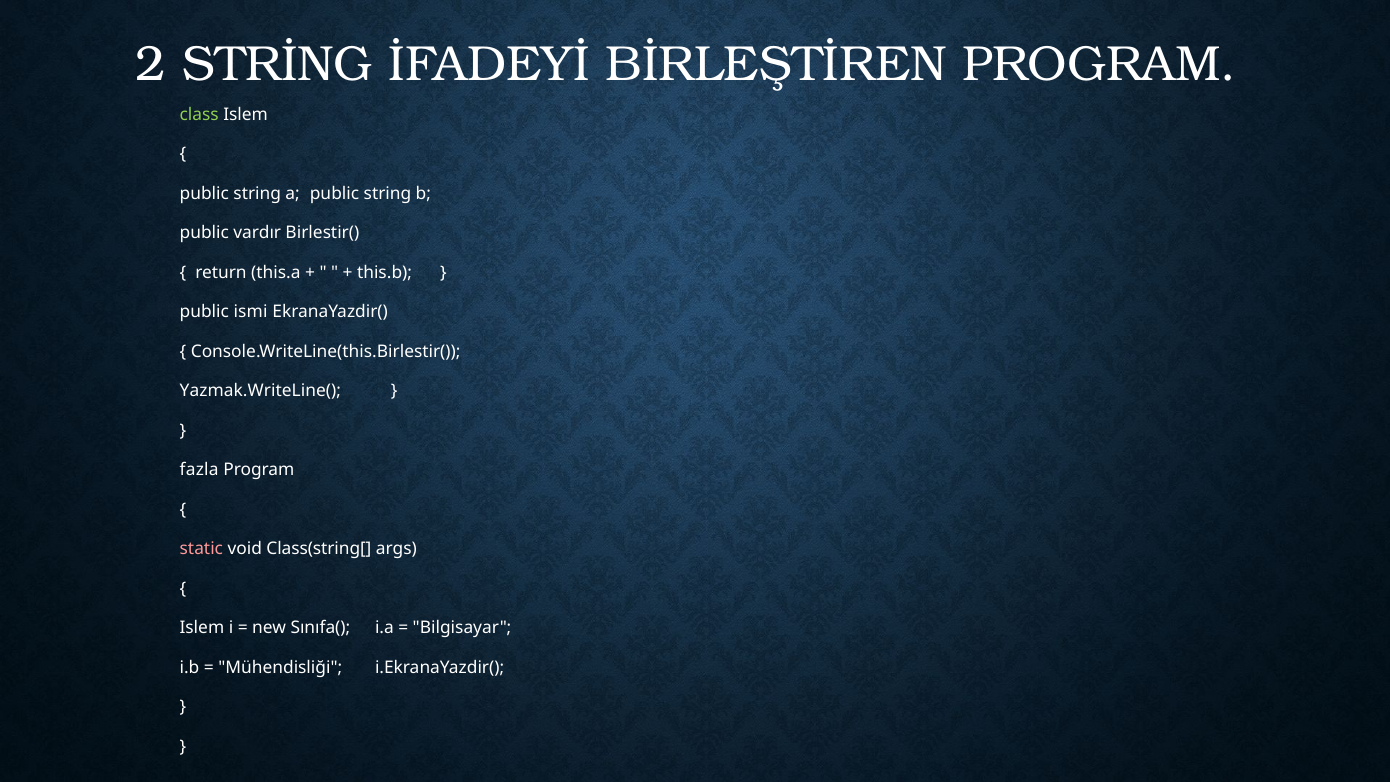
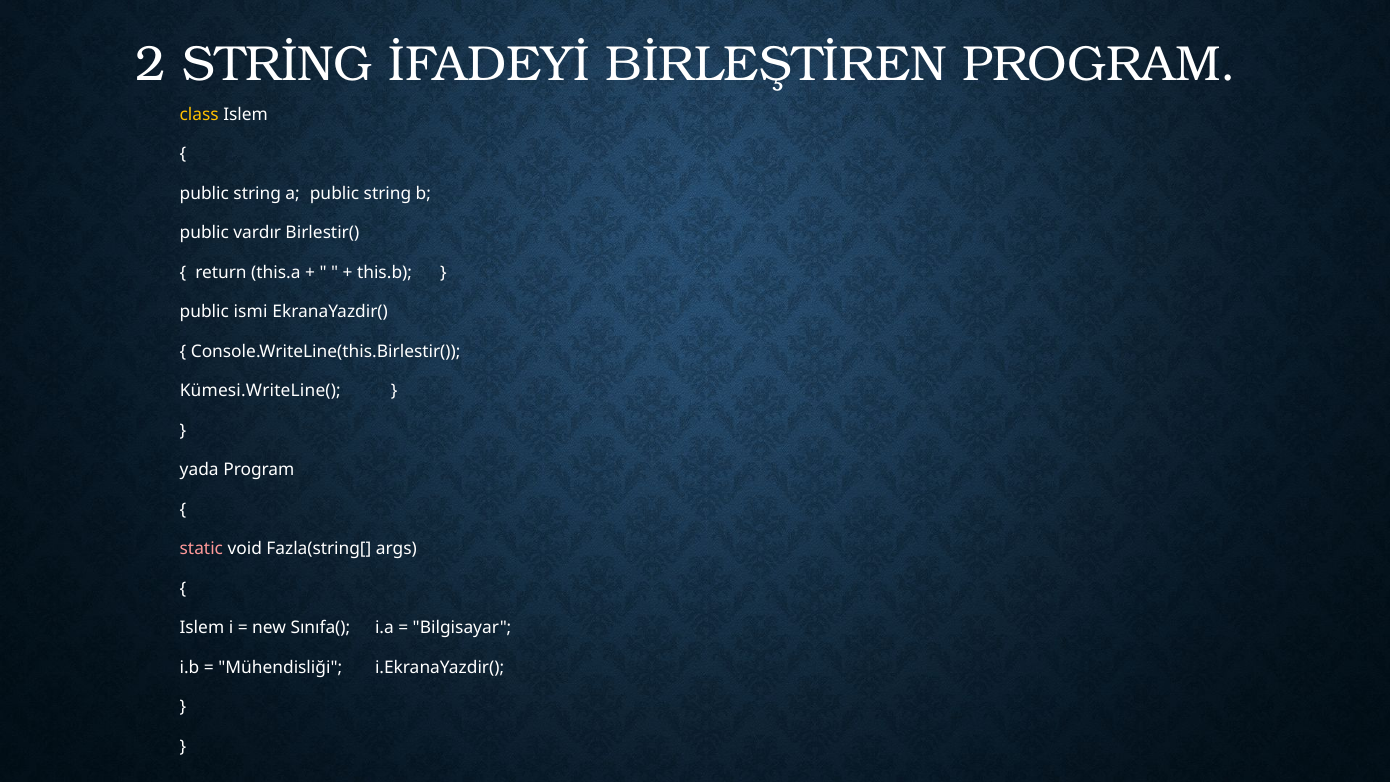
class colour: light green -> yellow
Yazmak.WriteLine(: Yazmak.WriteLine( -> Kümesi.WriteLine(
fazla: fazla -> yada
Class(string[: Class(string[ -> Fazla(string[
